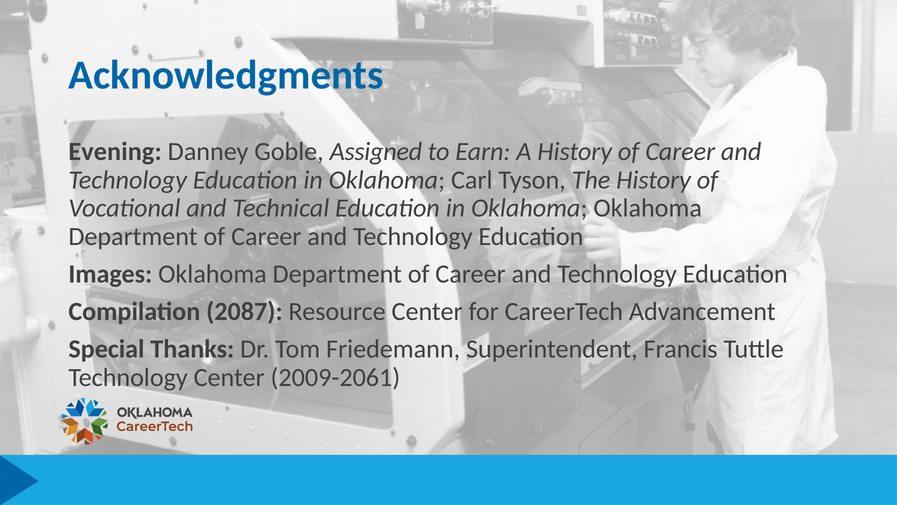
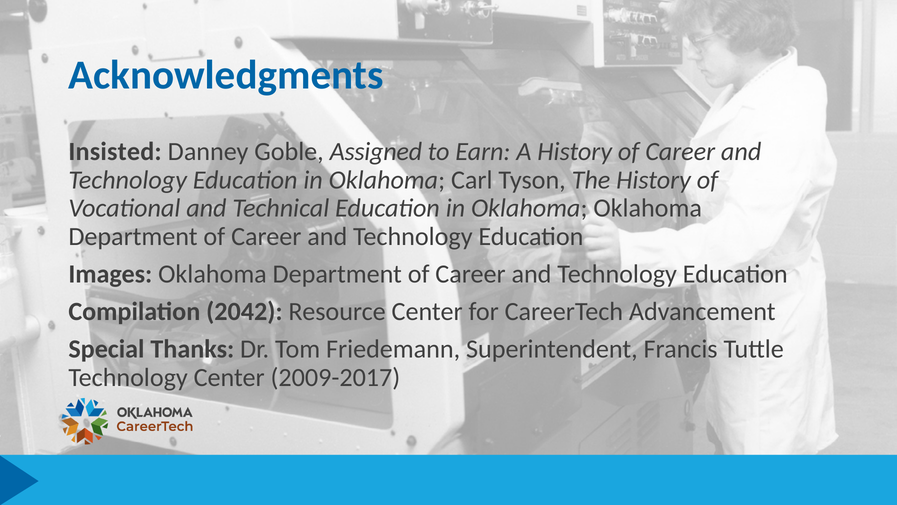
Evening: Evening -> Insisted
2087: 2087 -> 2042
2009-2061: 2009-2061 -> 2009-2017
